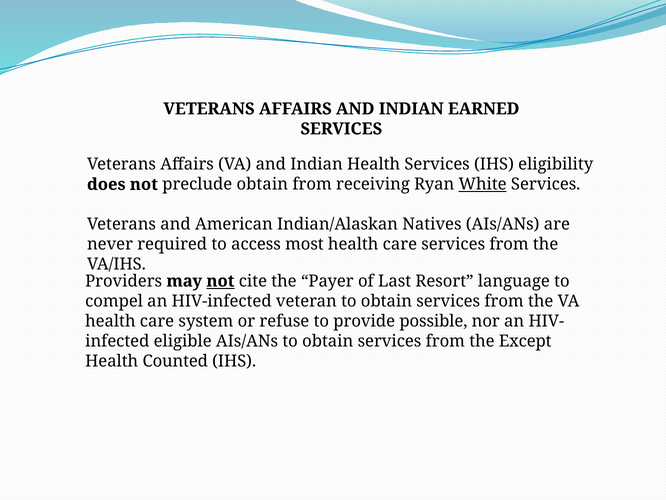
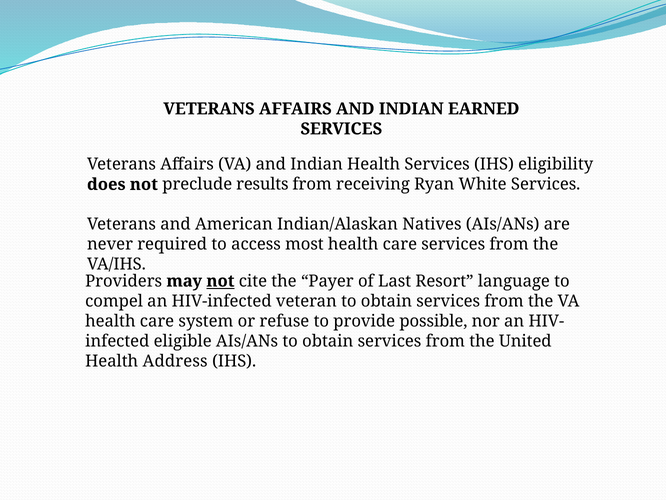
preclude obtain: obtain -> results
White underline: present -> none
Except: Except -> United
Counted: Counted -> Address
